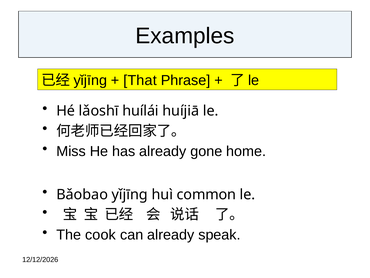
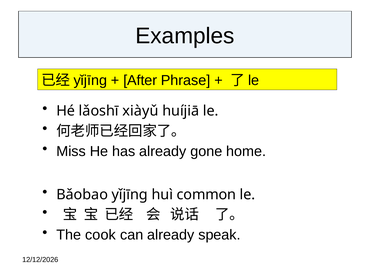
That: That -> After
huílái: huílái -> xiàyǔ
